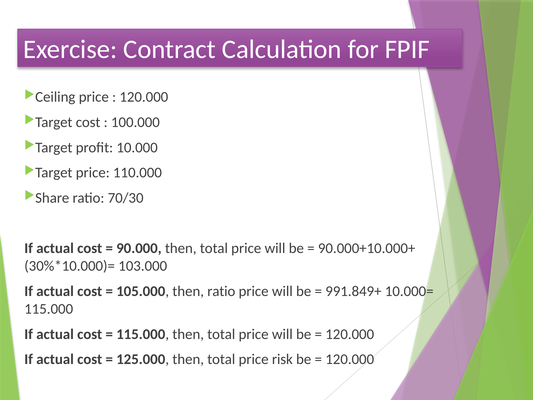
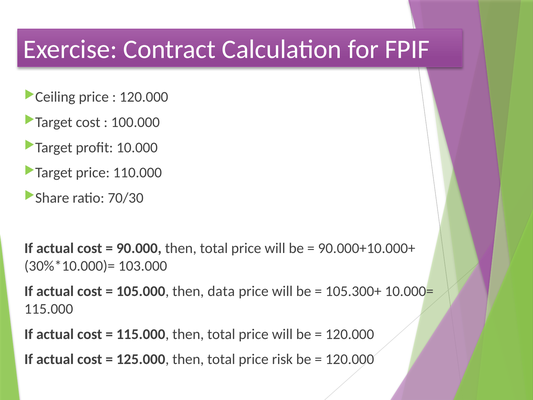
then ratio: ratio -> data
991.849+: 991.849+ -> 105.300+
